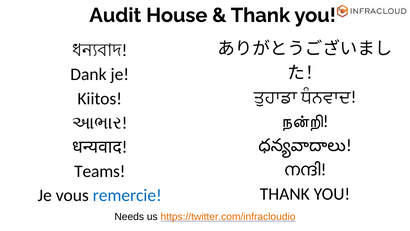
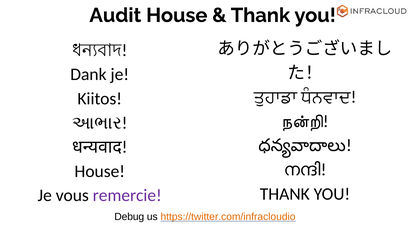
Teams at (100, 171): Teams -> House
remercie colour: blue -> purple
Needs: Needs -> Debug
